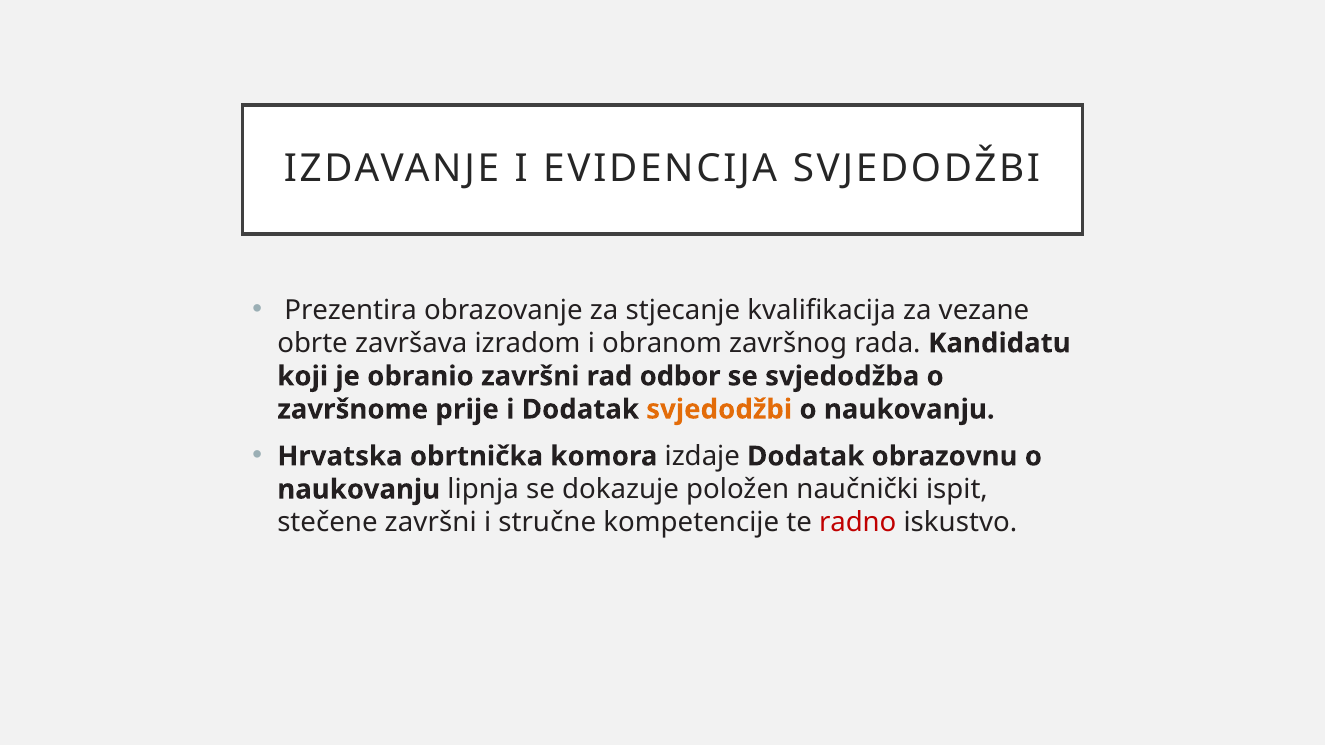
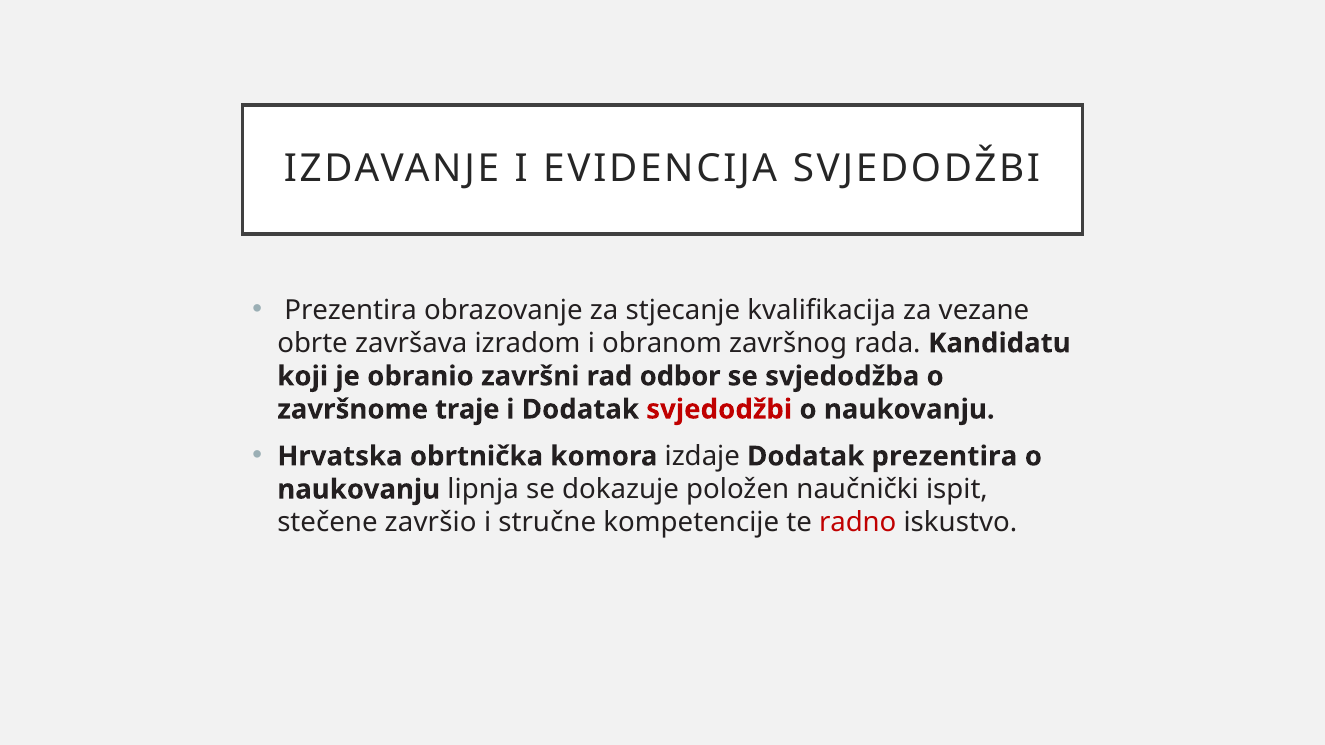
prije: prije -> traje
svjedodžbi at (719, 410) colour: orange -> red
Dodatak obrazovnu: obrazovnu -> prezentira
stečene završni: završni -> završio
